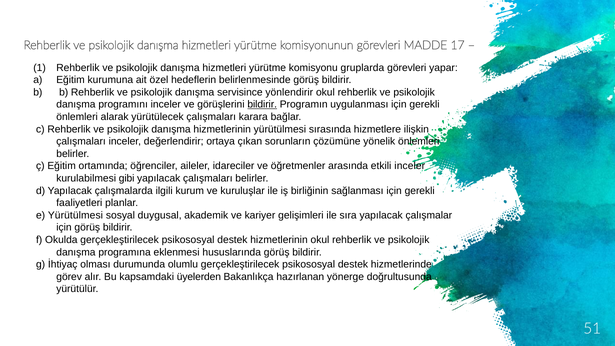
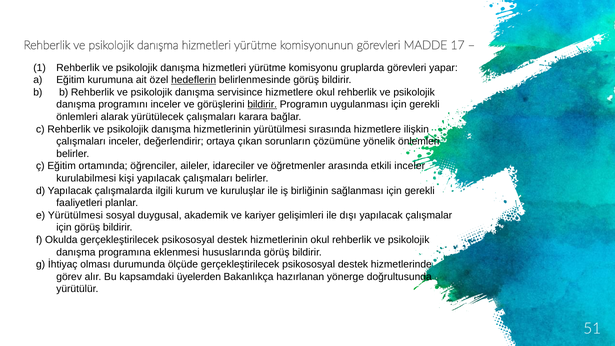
hedeflerin underline: none -> present
servisince yönlendirir: yönlendirir -> hizmetlere
gibi: gibi -> kişi
sıra: sıra -> dışı
olumlu: olumlu -> ölçüde
